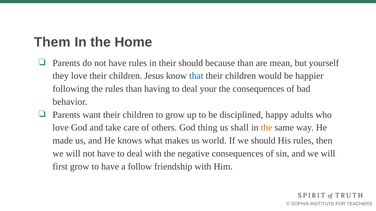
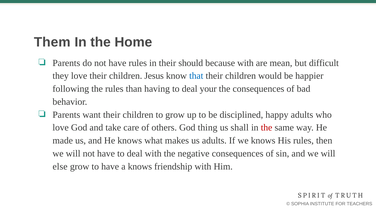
because than: than -> with
yourself: yourself -> difficult
the at (267, 128) colour: orange -> red
us world: world -> adults
we should: should -> knows
first: first -> else
a follow: follow -> knows
